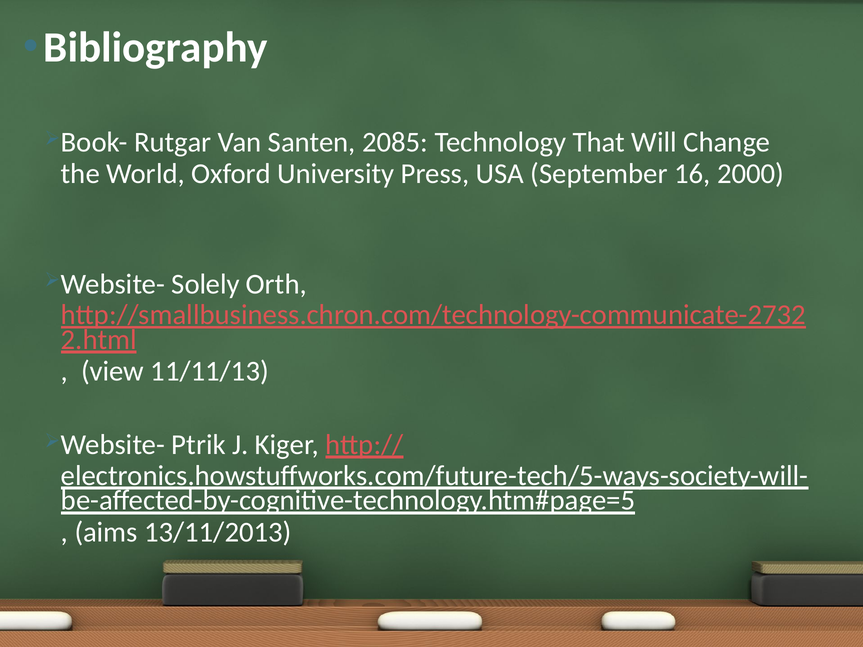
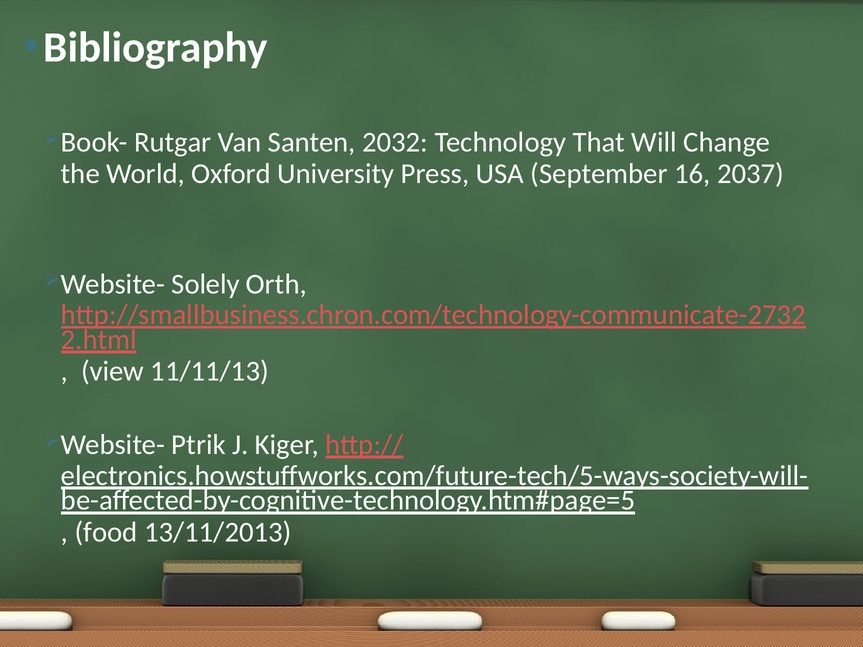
2085: 2085 -> 2032
2000: 2000 -> 2037
aims: aims -> food
